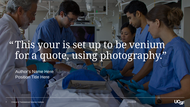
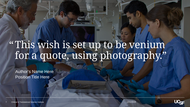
your: your -> wish
